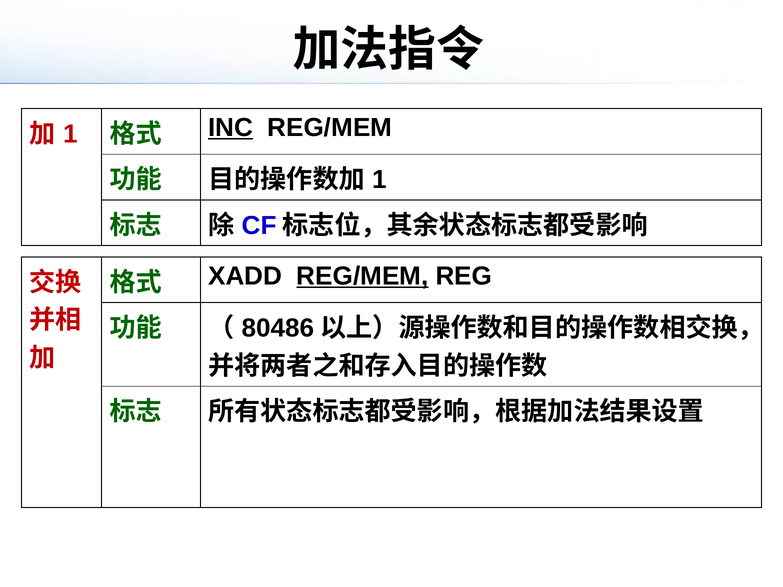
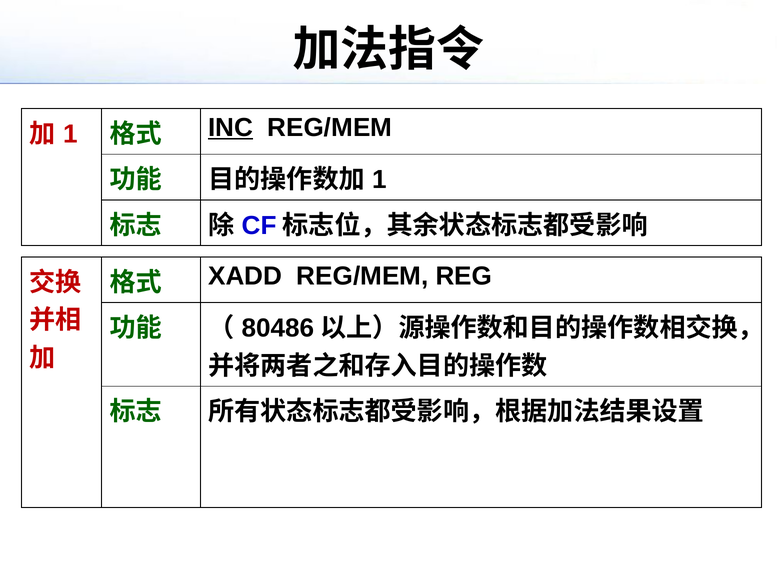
REG/MEM at (362, 276) underline: present -> none
